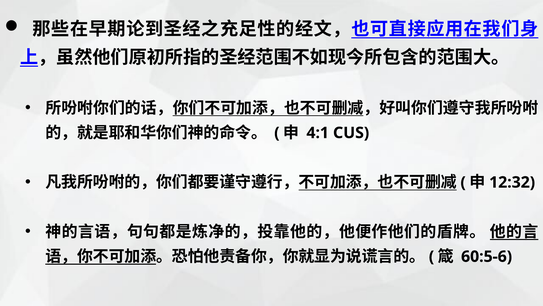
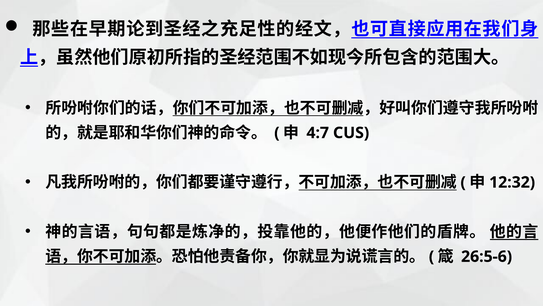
4:1: 4:1 -> 4:7
60:5-6: 60:5-6 -> 26:5-6
